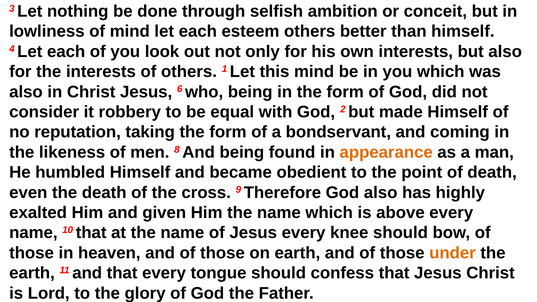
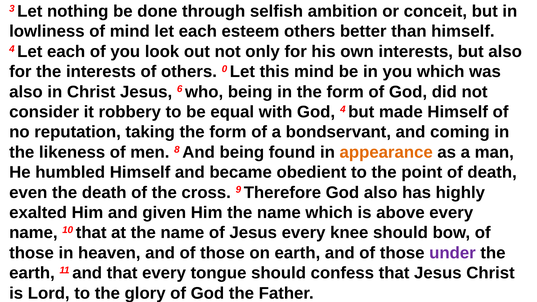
1: 1 -> 0
God 2: 2 -> 4
under colour: orange -> purple
